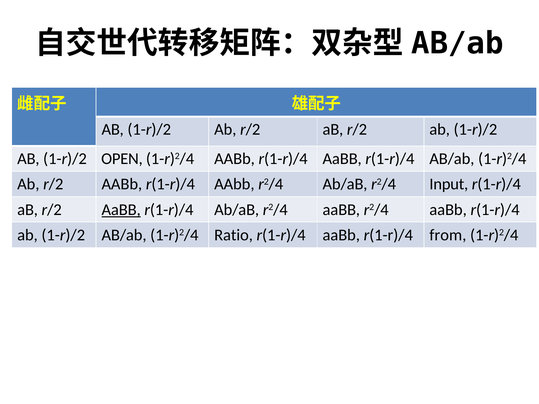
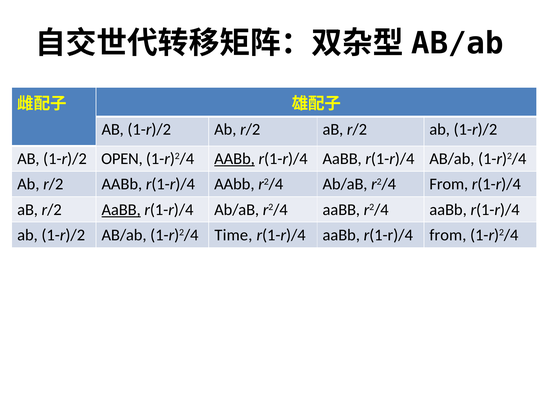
AABb at (235, 159) underline: none -> present
r2/4 Input: Input -> From
Ratio: Ratio -> Time
